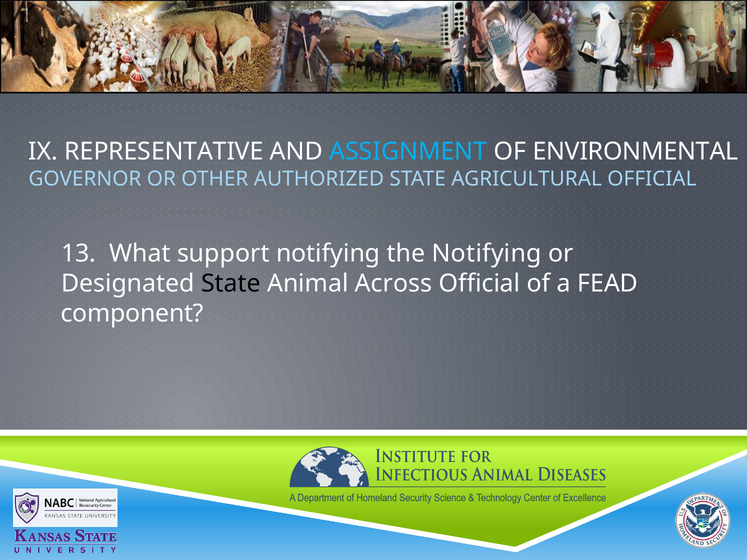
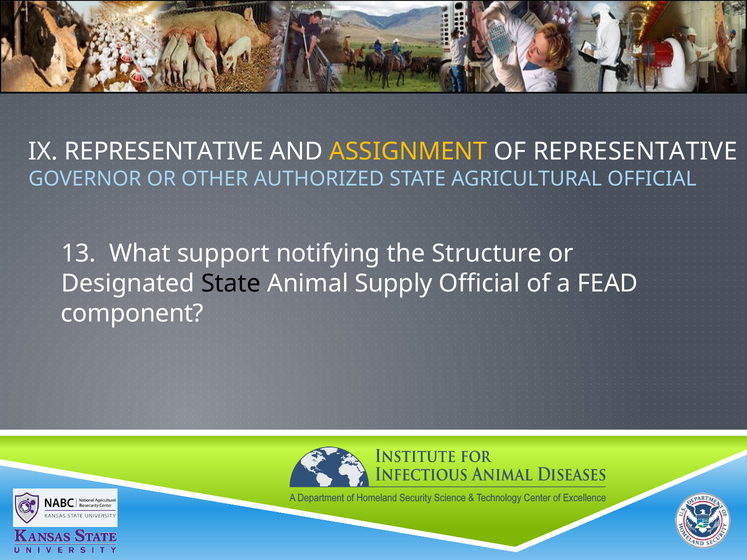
ASSIGNMENT colour: light blue -> yellow
OF ENVIRONMENTAL: ENVIRONMENTAL -> REPRESENTATIVE
the Notifying: Notifying -> Structure
Across: Across -> Supply
